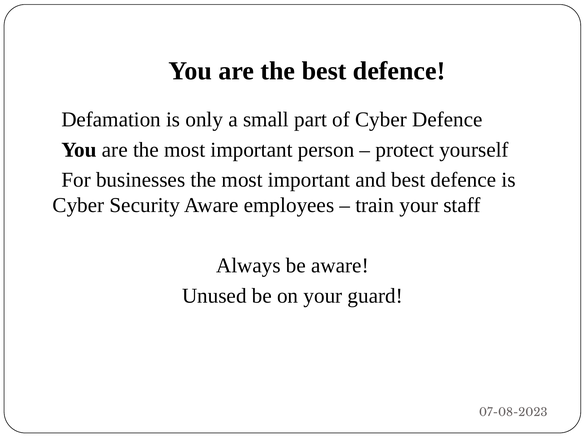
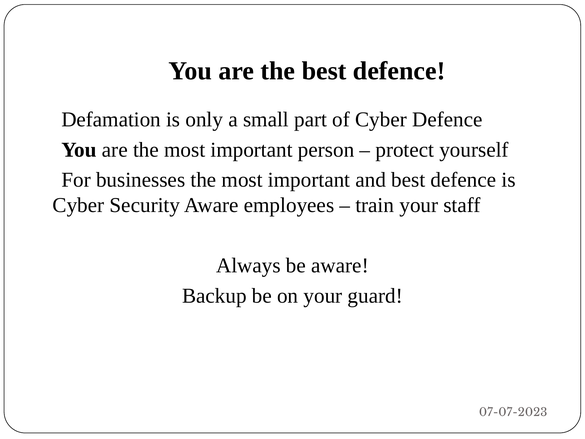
Unused: Unused -> Backup
07-08-2023: 07-08-2023 -> 07-07-2023
